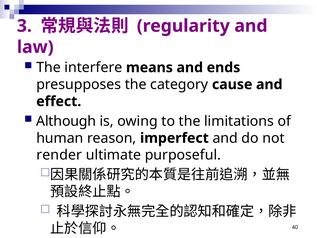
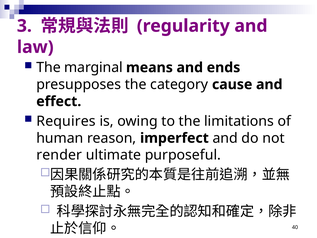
interfere: interfere -> marginal
Although: Although -> Requires
